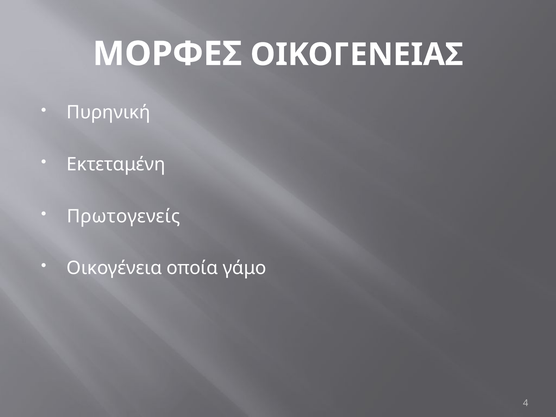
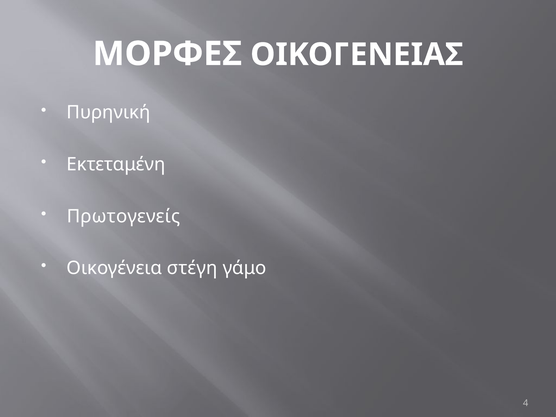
οποία: οποία -> στέγη
